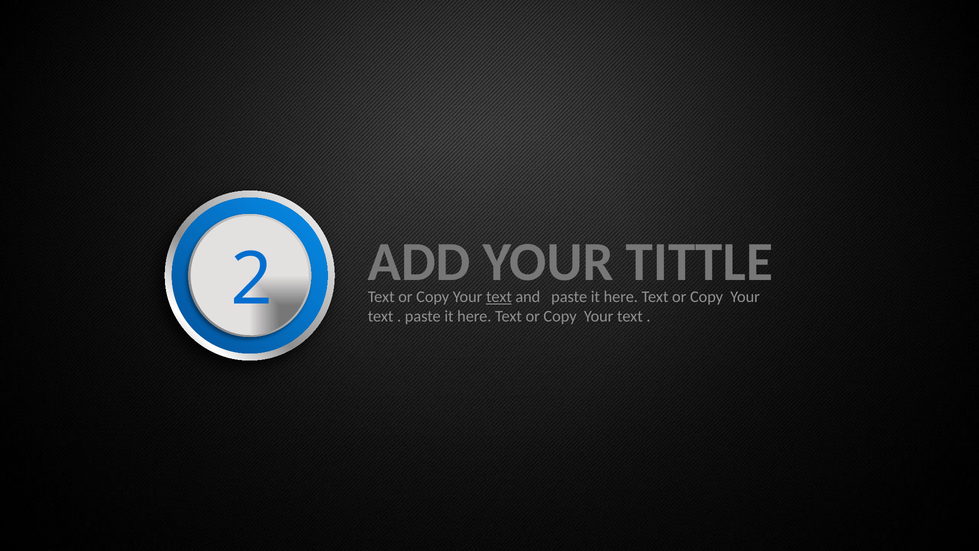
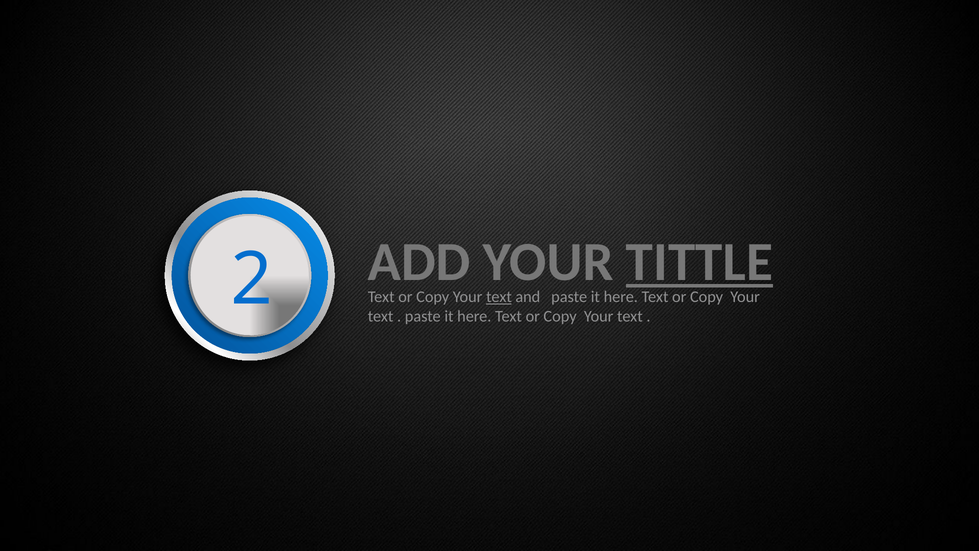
TITTLE underline: none -> present
